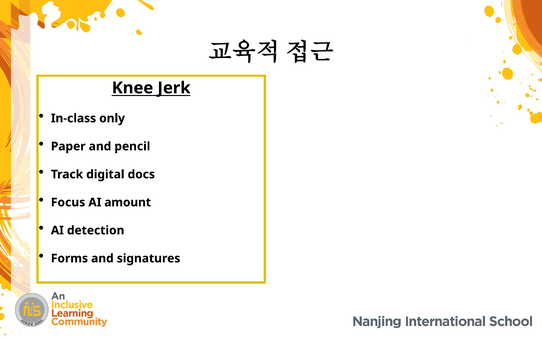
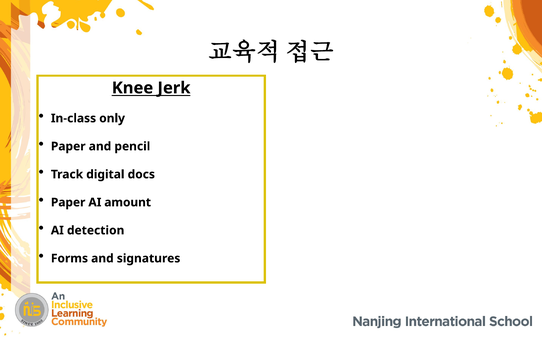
Focus at (68, 202): Focus -> Paper
